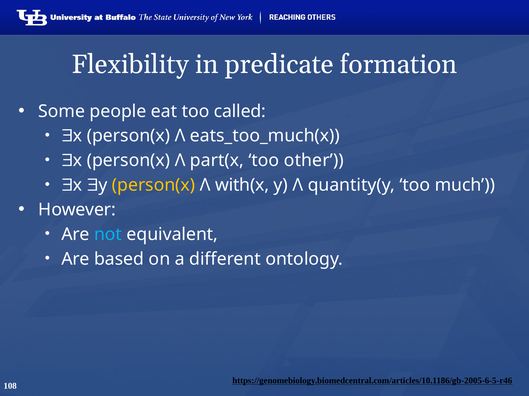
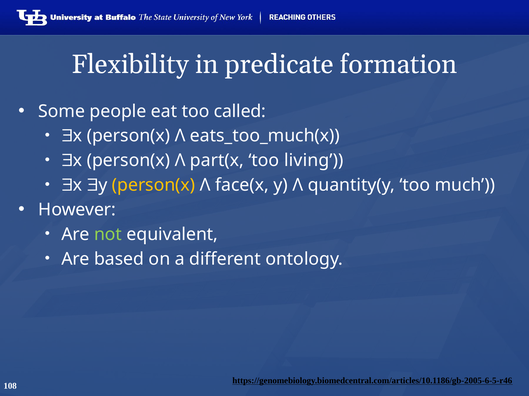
other: other -> living
with(x: with(x -> face(x
not colour: light blue -> light green
